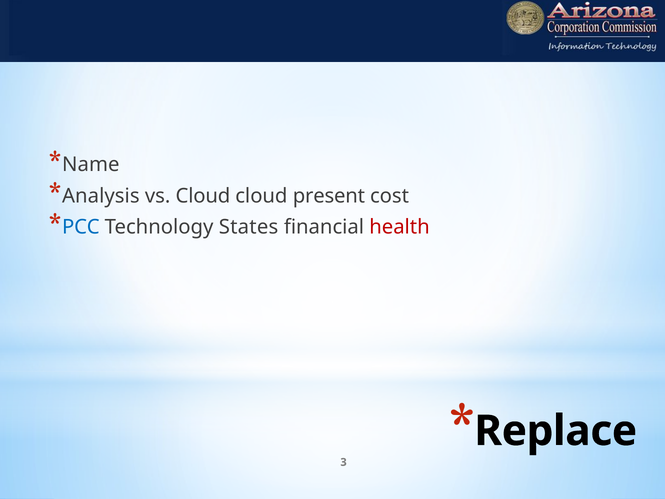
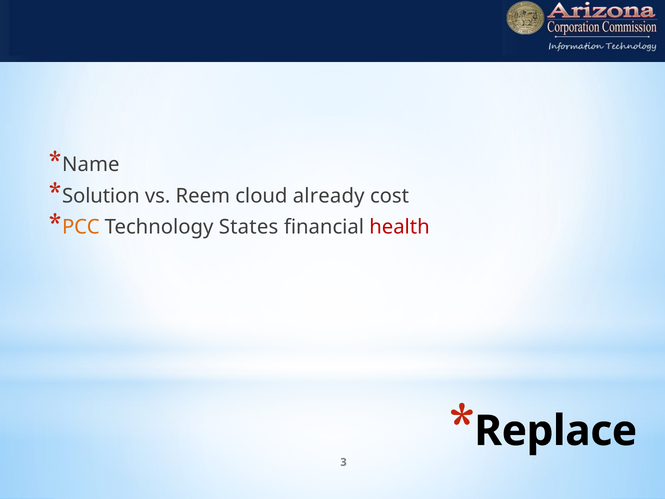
Analysis: Analysis -> Solution
vs Cloud: Cloud -> Reem
present: present -> already
PCC colour: blue -> orange
